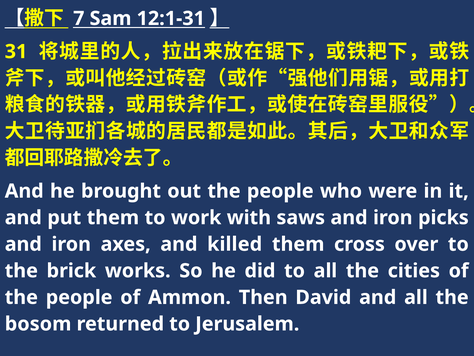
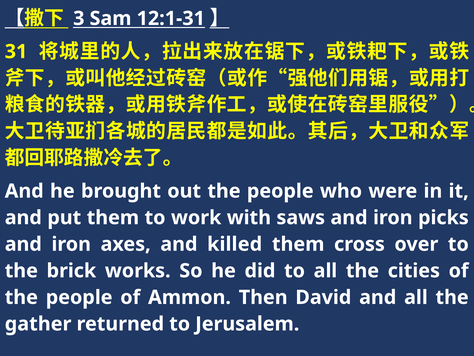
7: 7 -> 3
bosom: bosom -> gather
